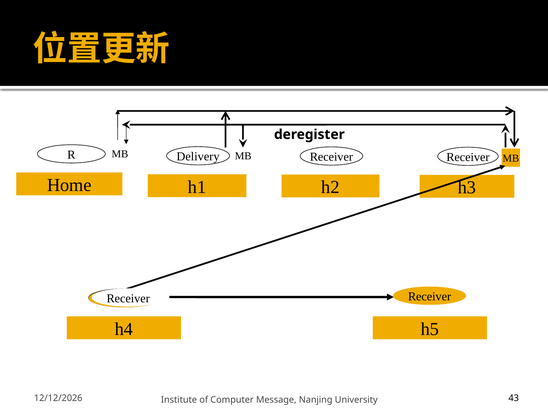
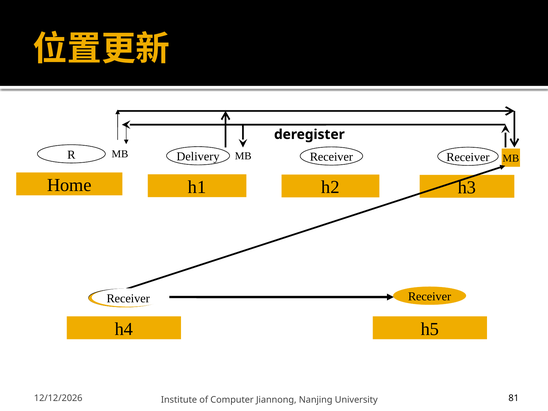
Message: Message -> Jiannong
43: 43 -> 81
